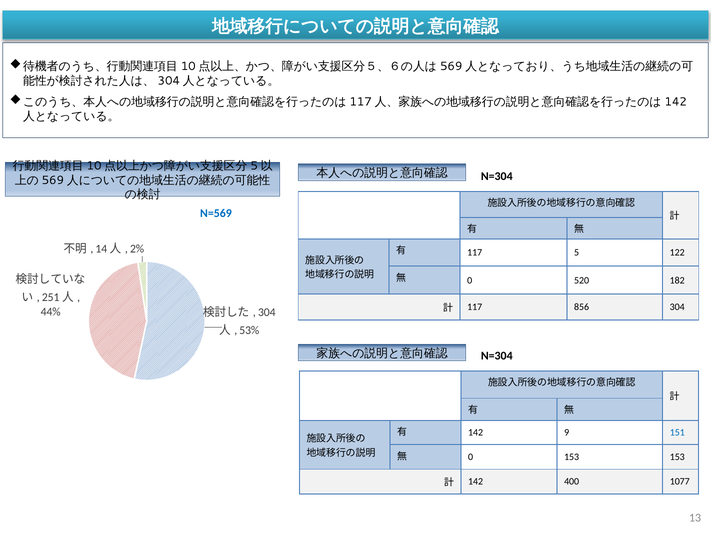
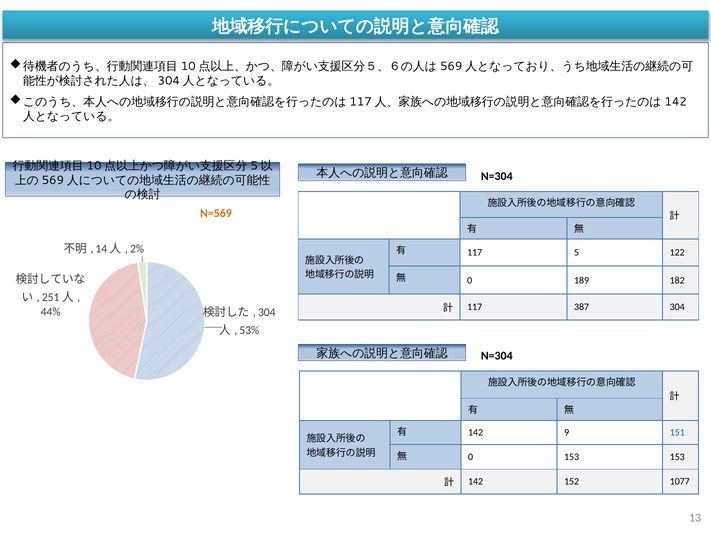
N=569 colour: blue -> orange
520: 520 -> 189
856: 856 -> 387
400: 400 -> 152
